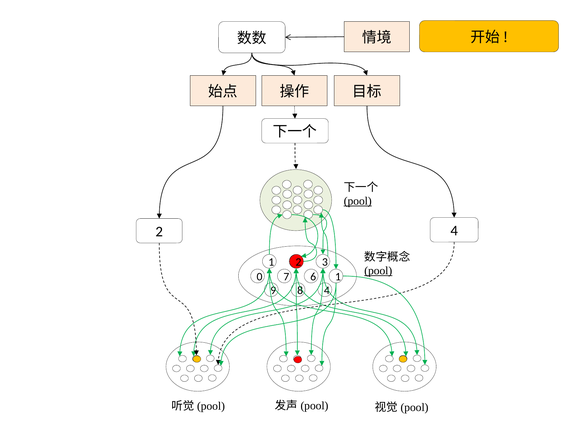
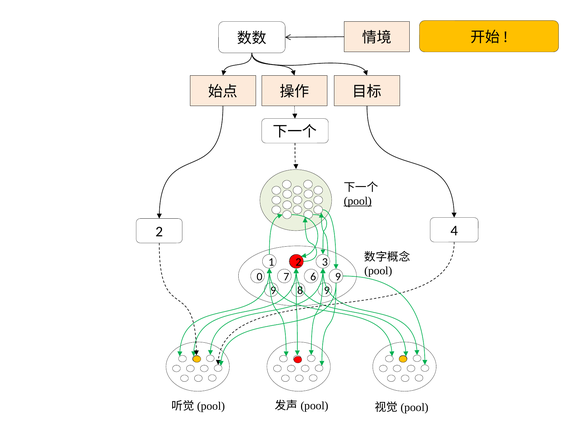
pool at (378, 271) underline: present -> none
0 1: 1 -> 9
9 4: 4 -> 9
